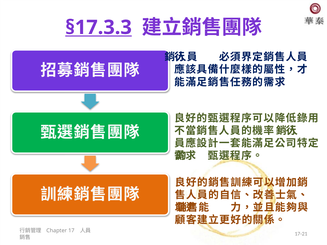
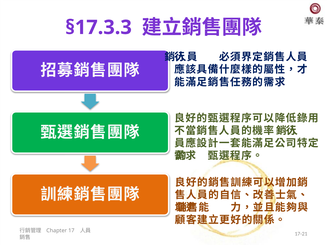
§17.3.3 underline: present -> none
